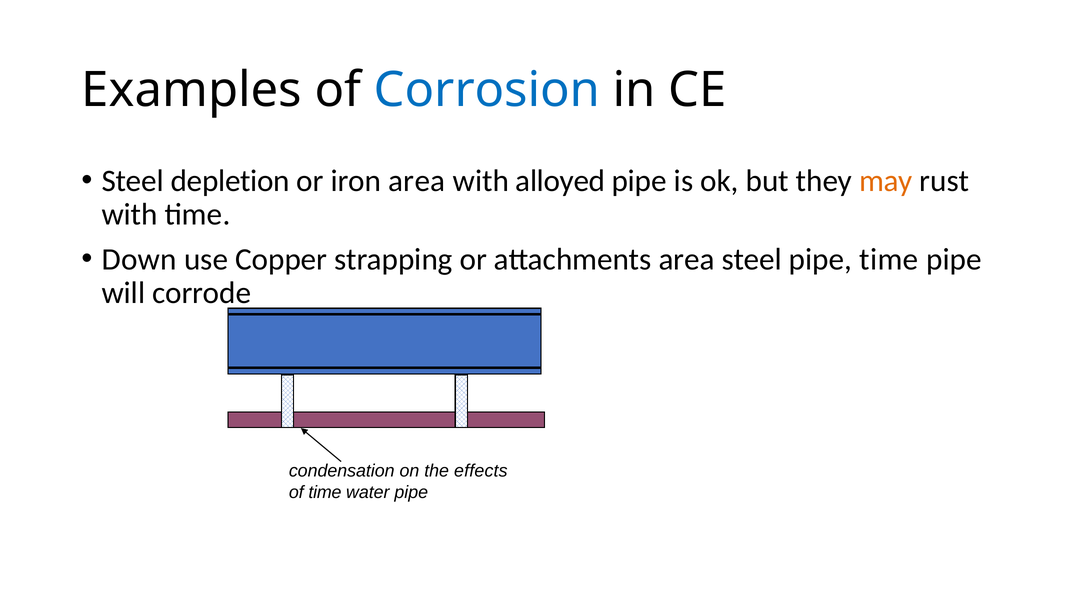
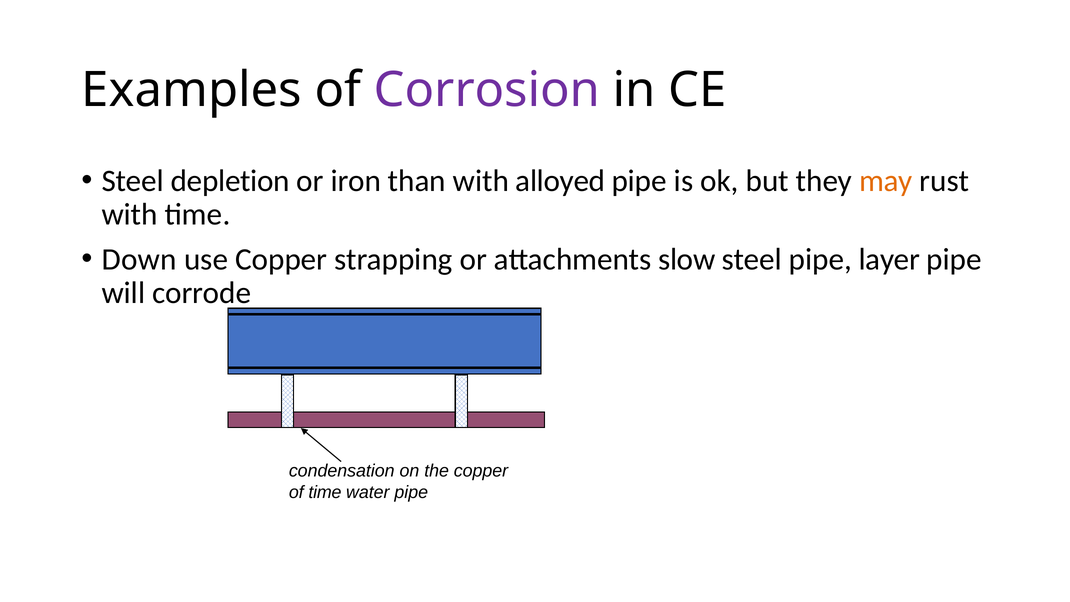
Corrosion colour: blue -> purple
iron area: area -> than
attachments area: area -> slow
pipe time: time -> layer
the effects: effects -> copper
